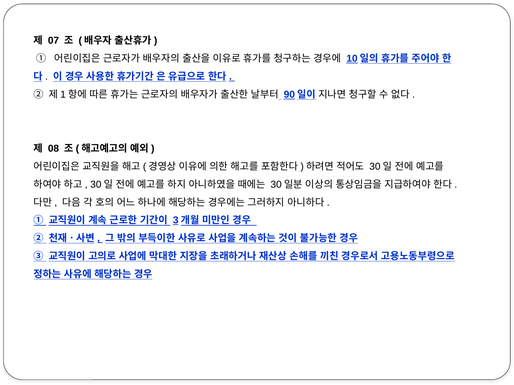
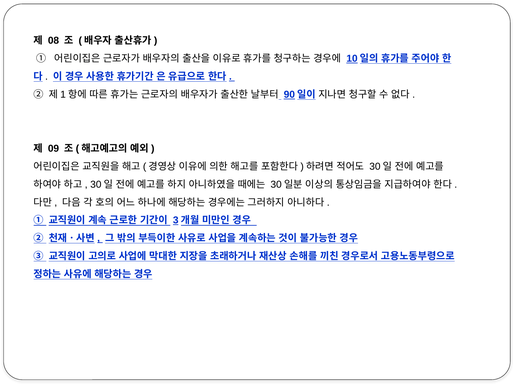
07: 07 -> 08
08: 08 -> 09
